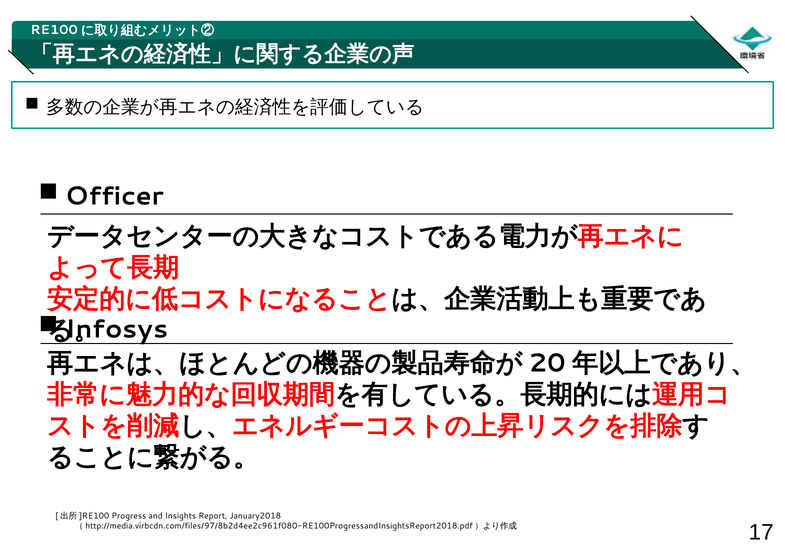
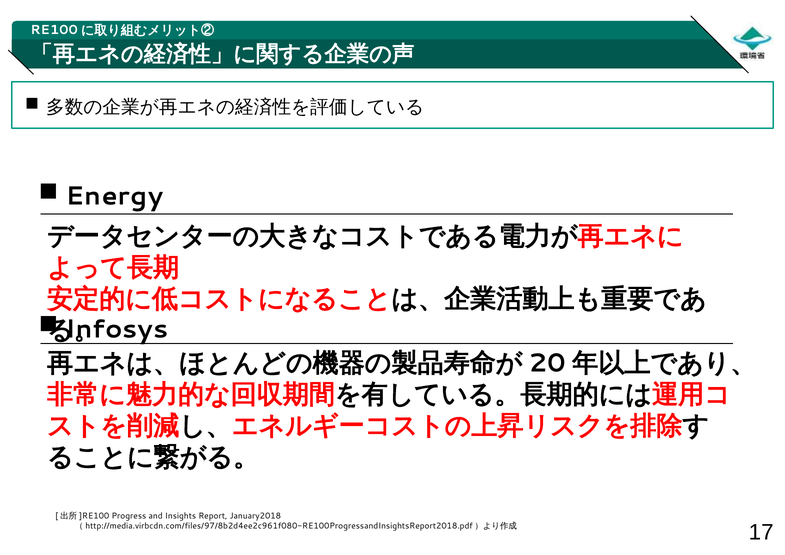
Officer: Officer -> Energy
